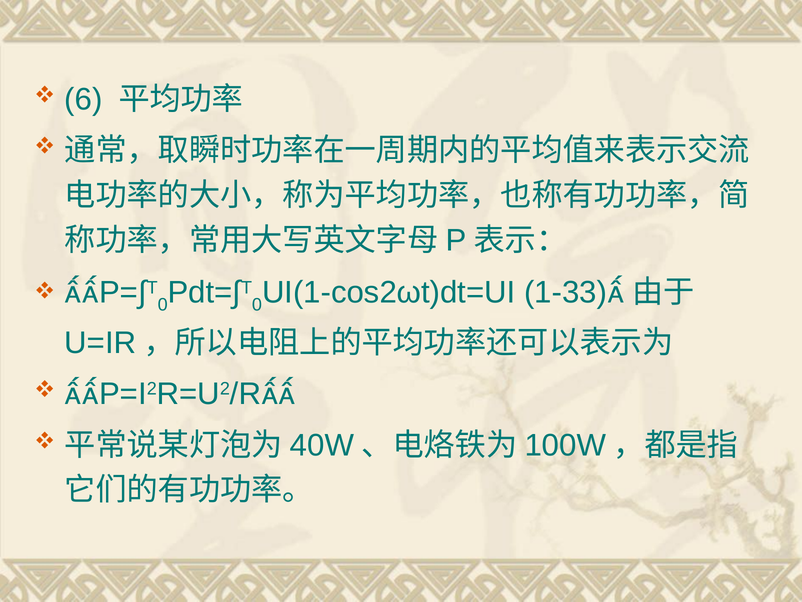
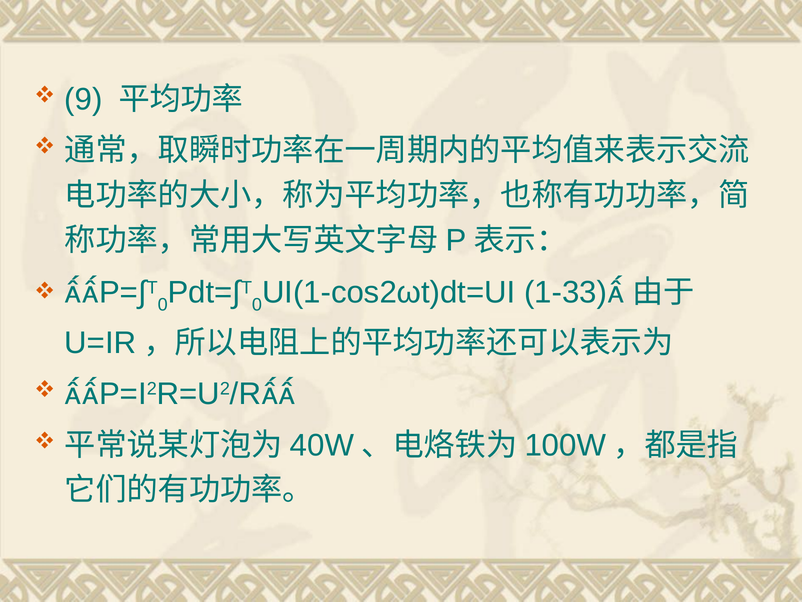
6: 6 -> 9
